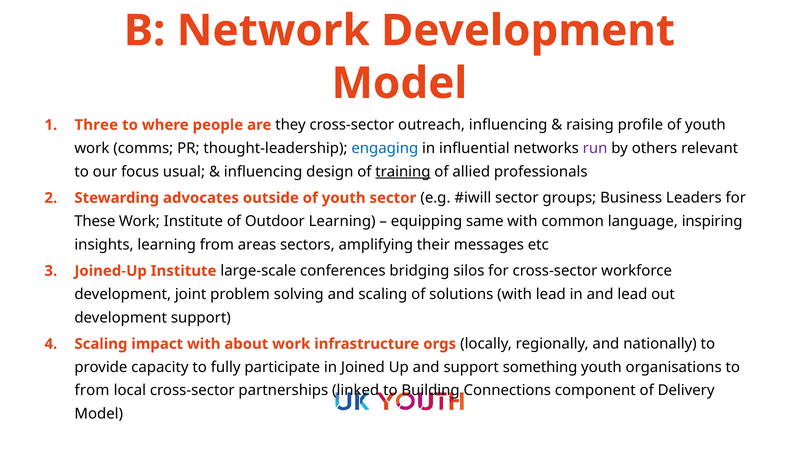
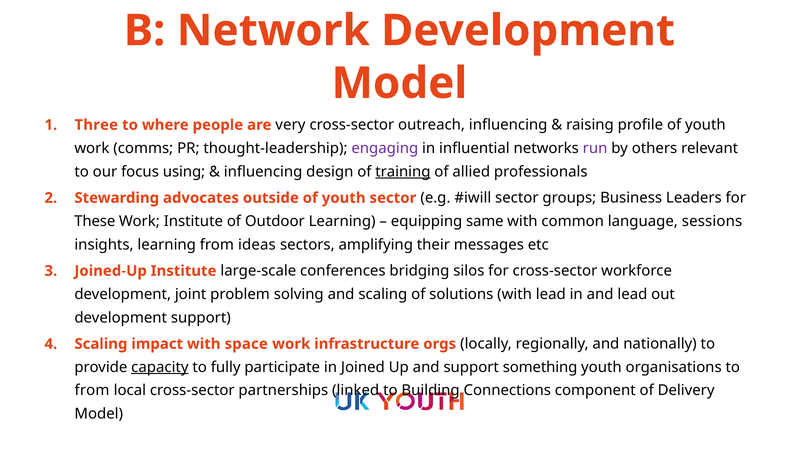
they: they -> very
engaging colour: blue -> purple
usual: usual -> using
inspiring: inspiring -> sessions
areas: areas -> ideas
about: about -> space
capacity underline: none -> present
